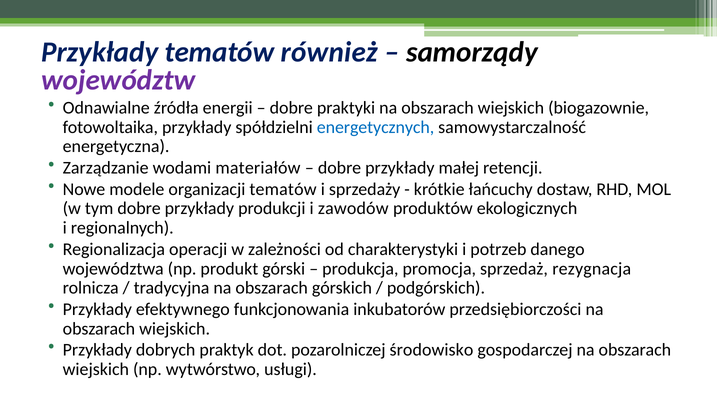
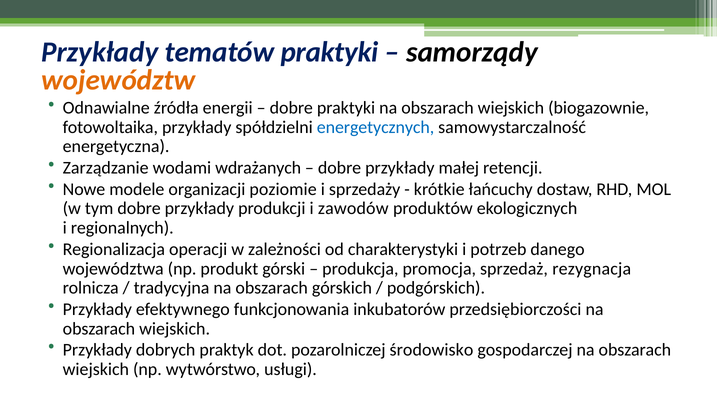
tematów również: również -> praktyki
województw colour: purple -> orange
materiałów: materiałów -> wdrażanych
organizacji tematów: tematów -> poziomie
